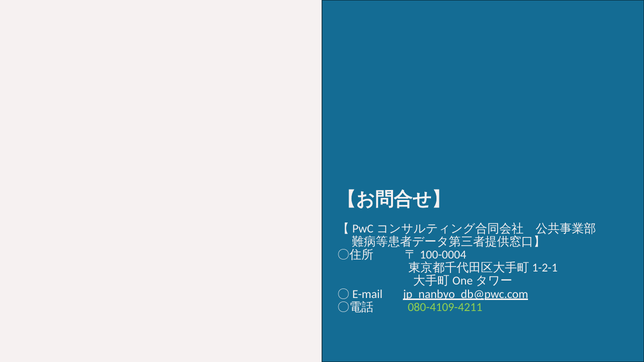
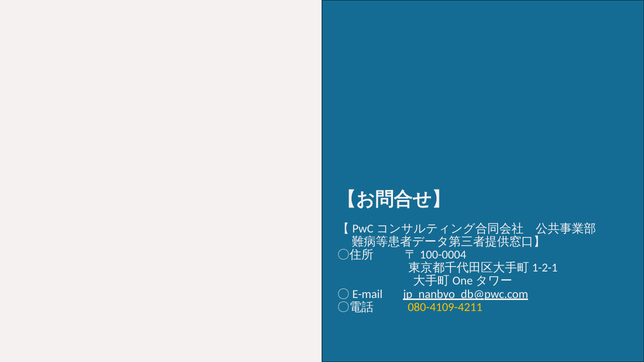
080-4109-4211 colour: light green -> yellow
